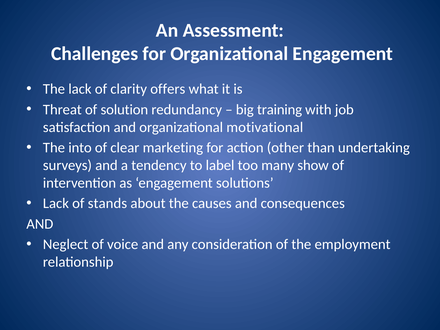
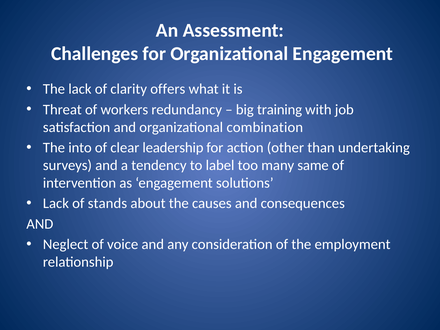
solution: solution -> workers
motivational: motivational -> combination
marketing: marketing -> leadership
show: show -> same
